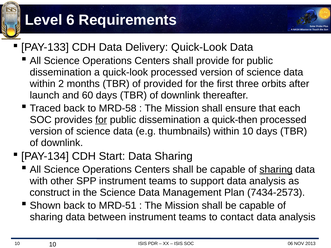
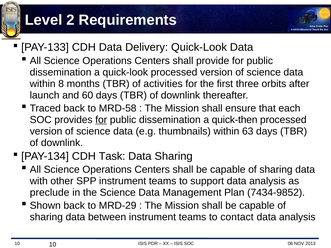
6: 6 -> 2
2: 2 -> 8
provided: provided -> activities
within 10: 10 -> 63
Start: Start -> Task
sharing at (276, 170) underline: present -> none
construct: construct -> preclude
7434-2573: 7434-2573 -> 7434-9852
MRD-51: MRD-51 -> MRD-29
